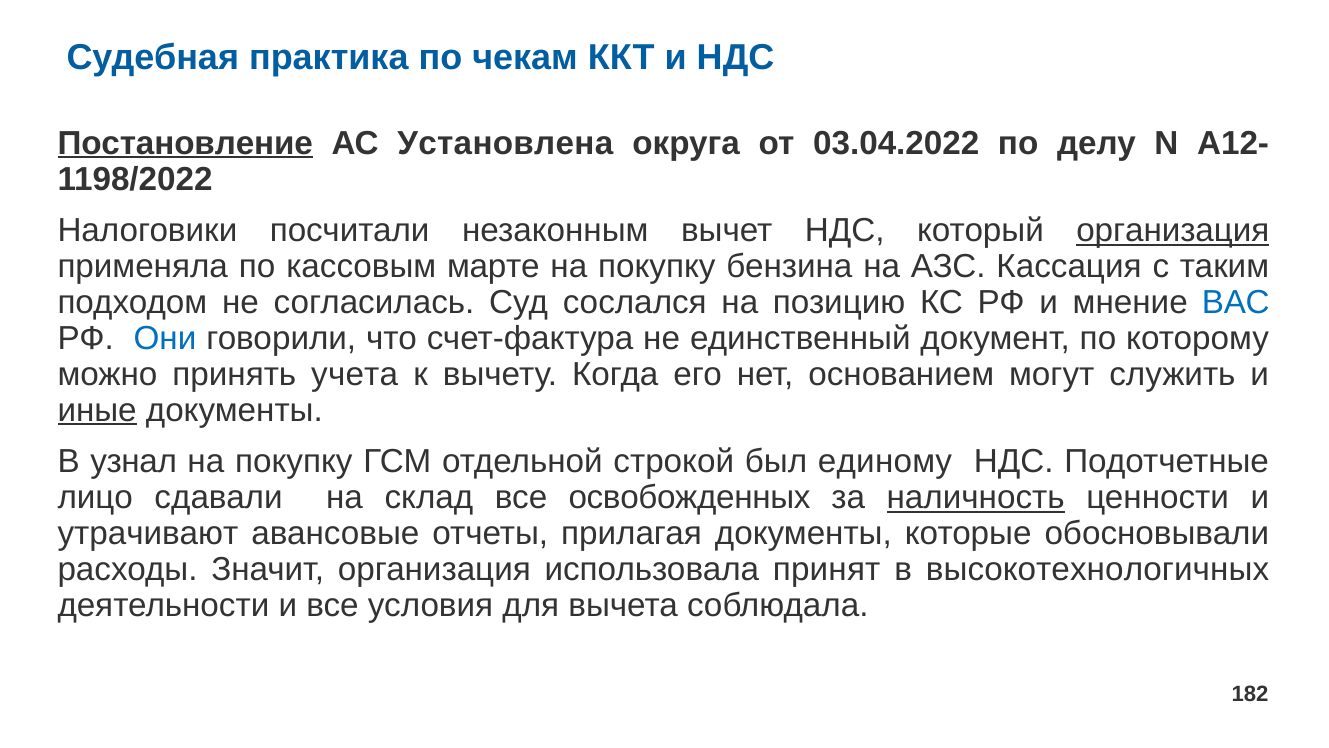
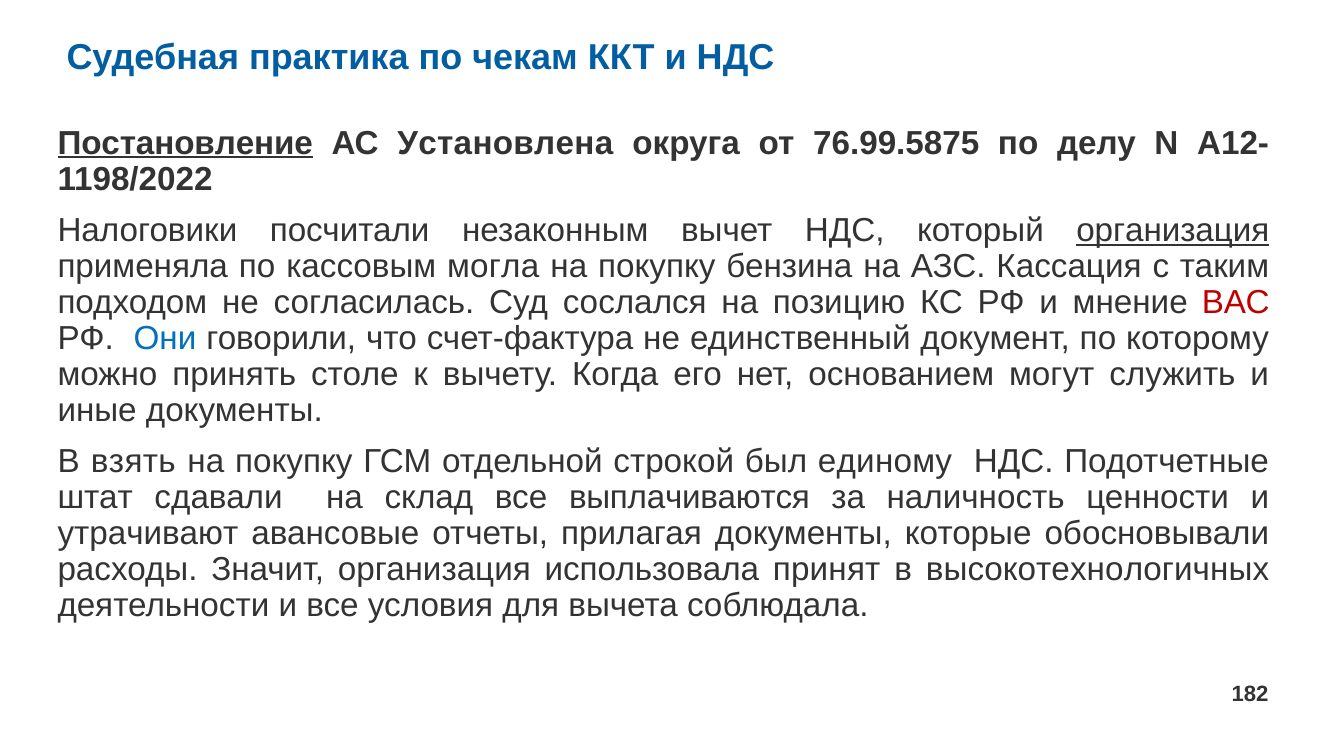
03.04.2022: 03.04.2022 -> 76.99.5875
марте: марте -> могла
ВАС colour: blue -> red
учета: учета -> столе
иные underline: present -> none
узнал: узнал -> взять
лицо: лицо -> штат
освобожденных: освобожденных -> выплачиваются
наличность underline: present -> none
